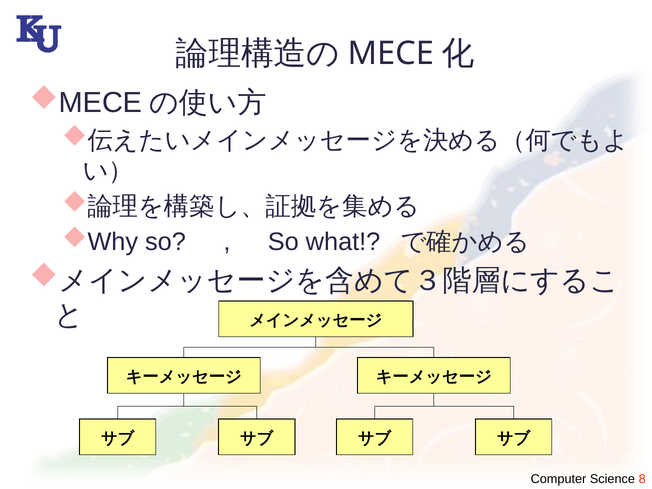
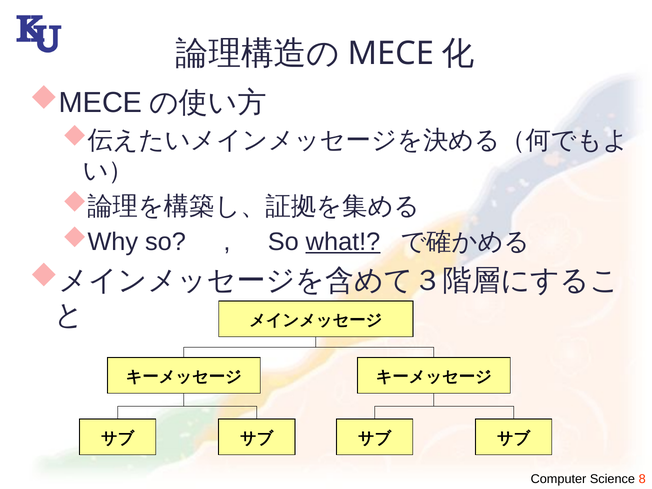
what underline: none -> present
